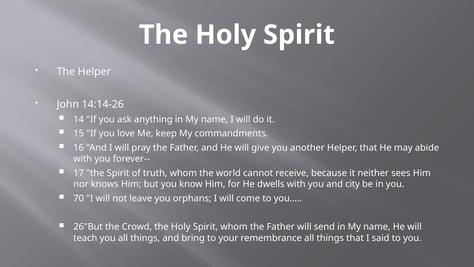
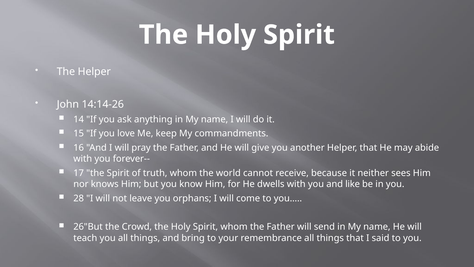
city: city -> like
70: 70 -> 28
